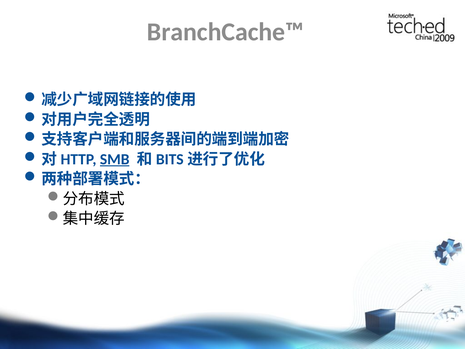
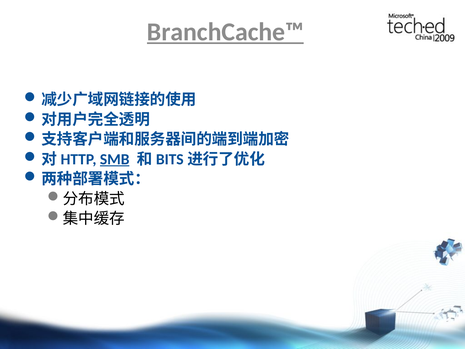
BranchCache™ underline: none -> present
